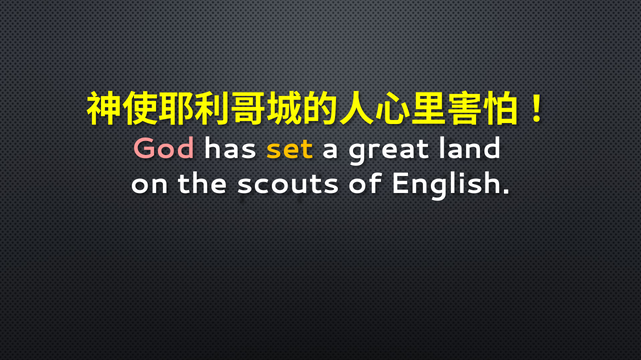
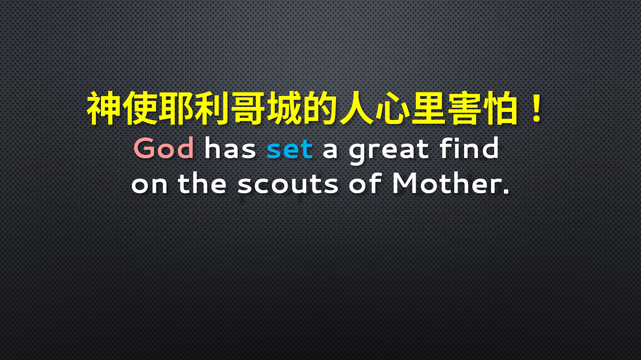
set colour: yellow -> light blue
land: land -> find
English: English -> Mother
